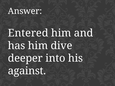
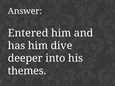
against: against -> themes
